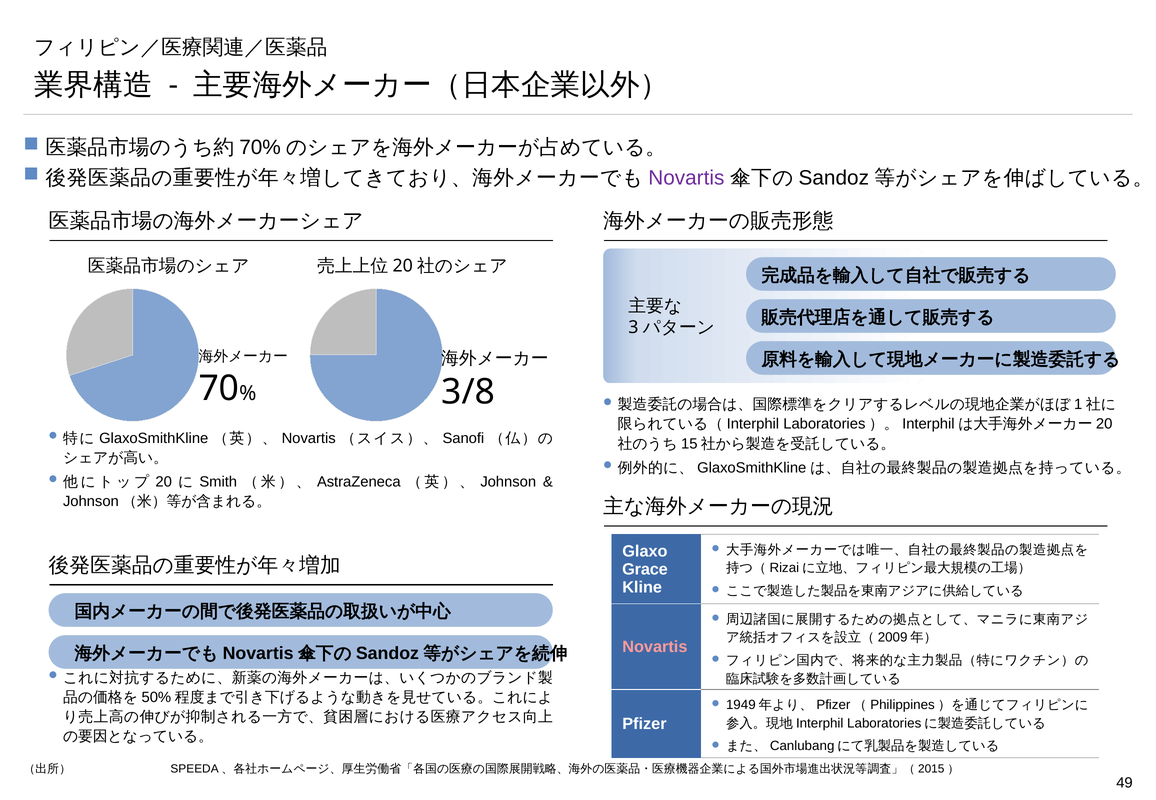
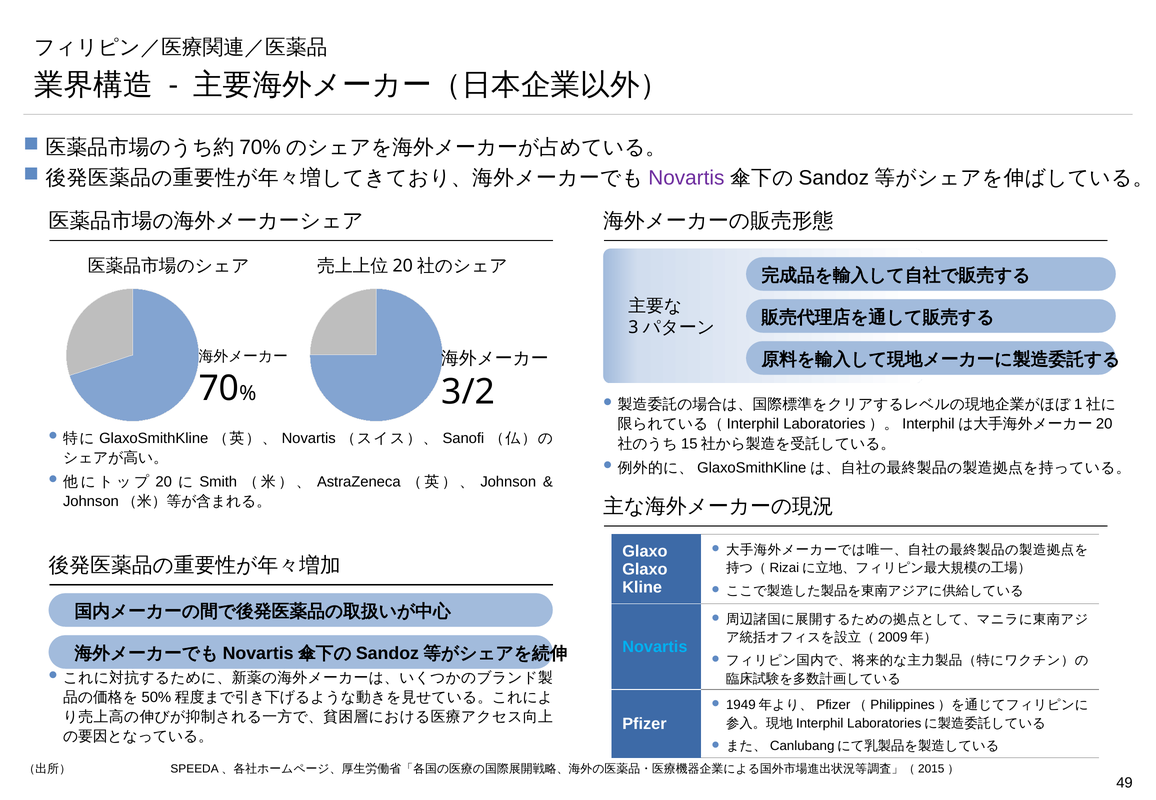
3/8: 3/8 -> 3/2
Grace at (645, 570): Grace -> Glaxo
Novartis at (655, 647) colour: pink -> light blue
